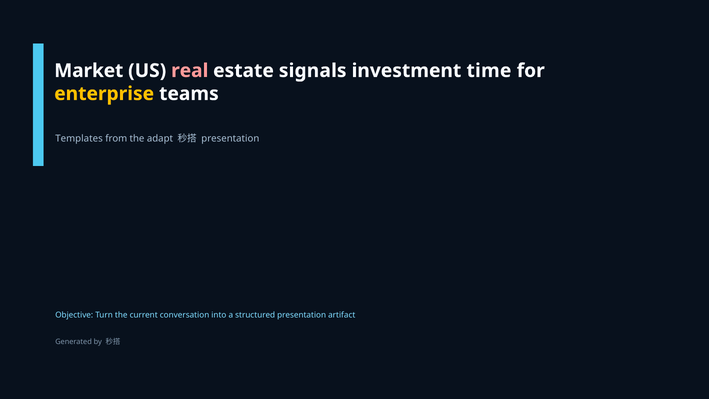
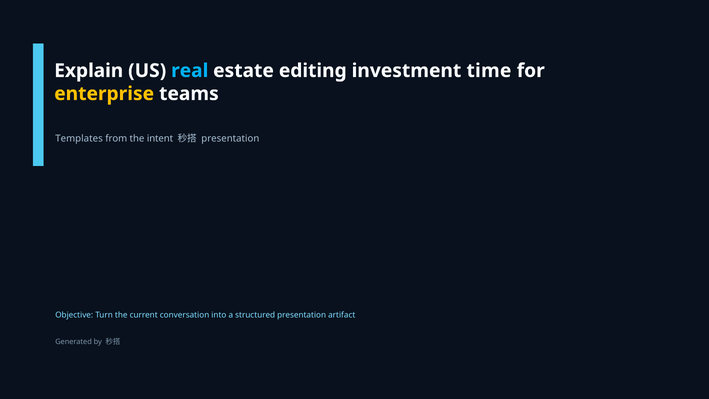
Market: Market -> Explain
real colour: pink -> light blue
signals: signals -> editing
adapt: adapt -> intent
